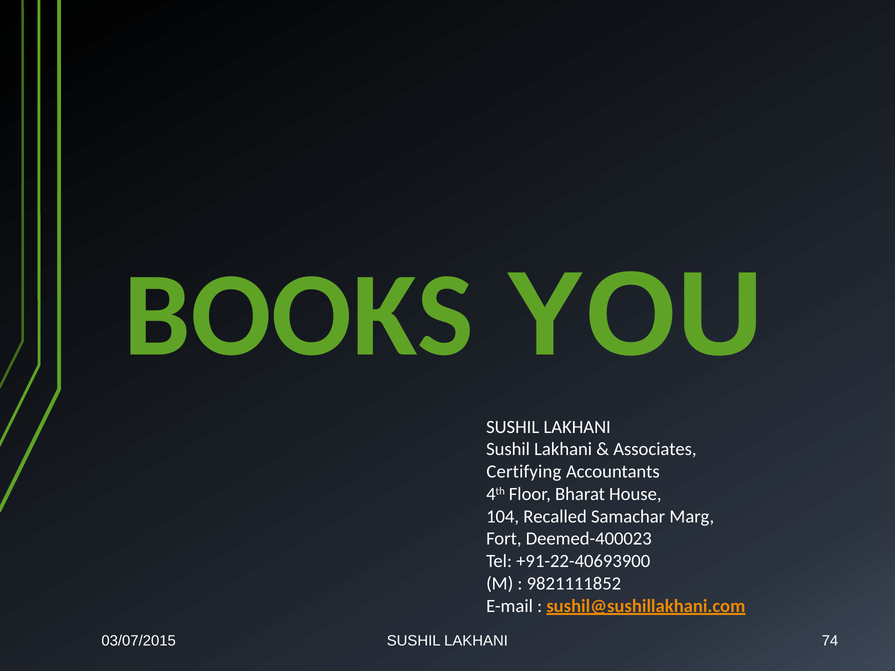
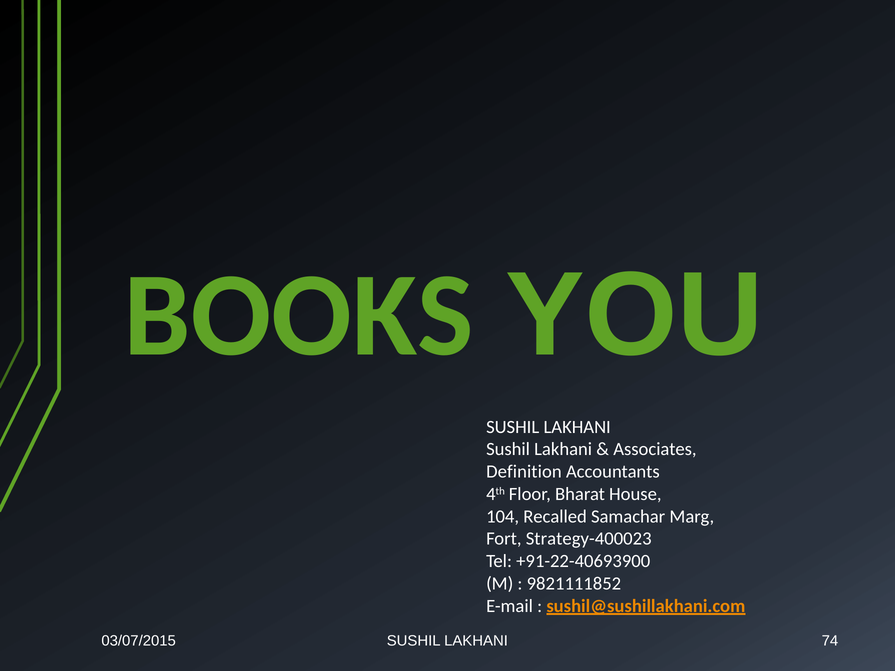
Certifying: Certifying -> Definition
Deemed-400023: Deemed-400023 -> Strategy-400023
